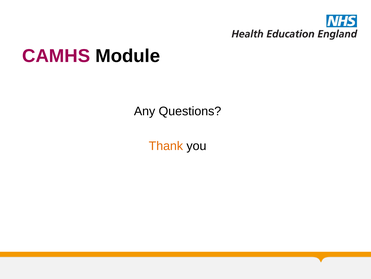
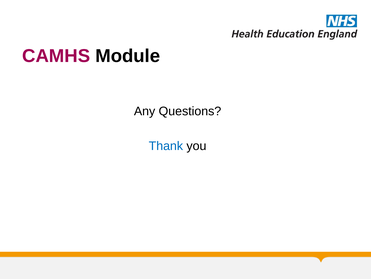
Thank colour: orange -> blue
